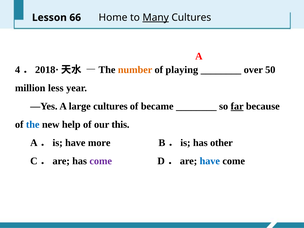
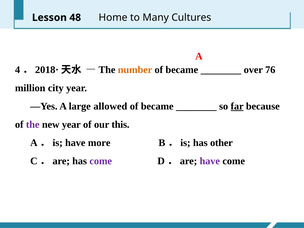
66: 66 -> 48
Many underline: present -> none
playing at (182, 70): playing -> became
50: 50 -> 76
less: less -> city
large cultures: cultures -> allowed
the colour: blue -> purple
new help: help -> year
have at (210, 161) colour: blue -> purple
